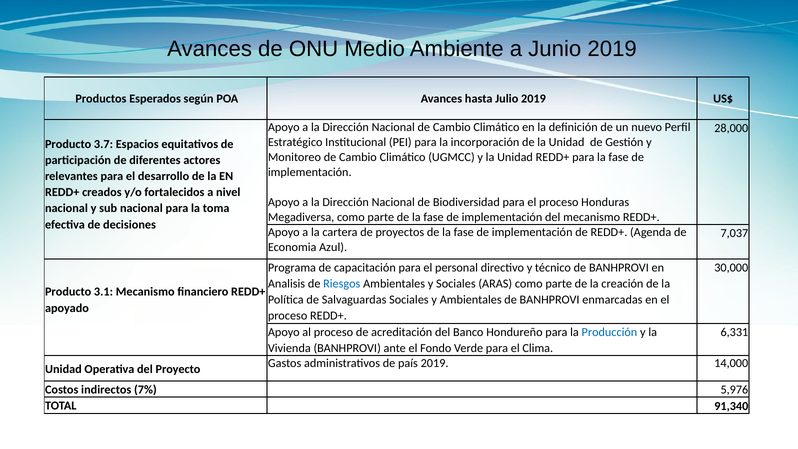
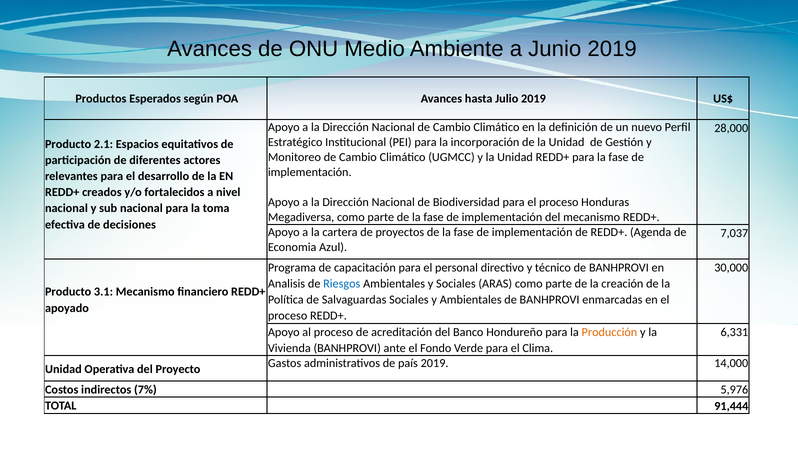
3.7: 3.7 -> 2.1
Producción colour: blue -> orange
91,340: 91,340 -> 91,444
